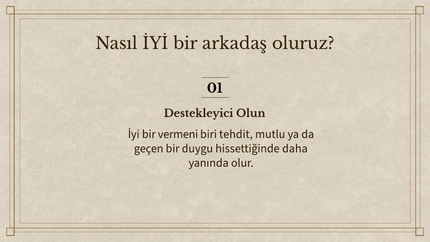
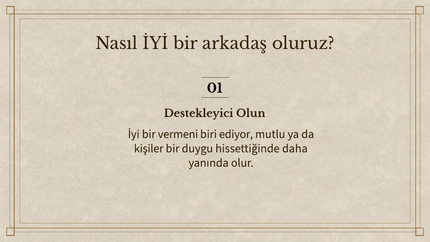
tehdit: tehdit -> ediyor
geçen: geçen -> kişiler
